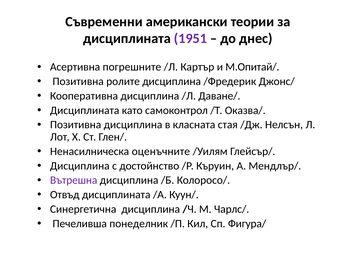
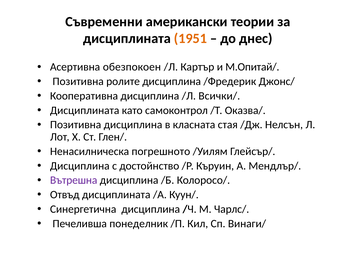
1951 colour: purple -> orange
погрешните: погрешните -> обезпокоен
Даване/: Даване/ -> Всички/
оценъчните: оценъчните -> погрешното
Фигура/: Фигура/ -> Винаги/
